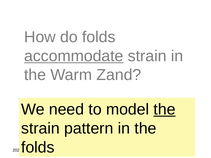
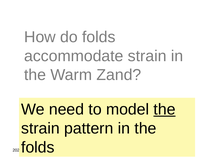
accommodate underline: present -> none
